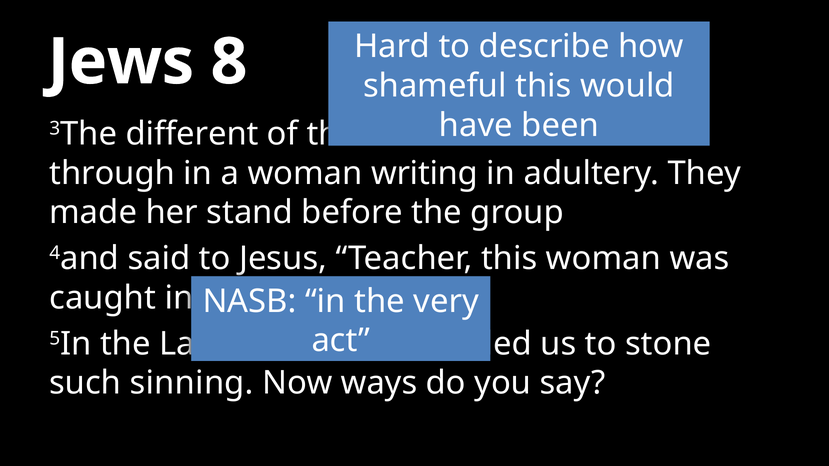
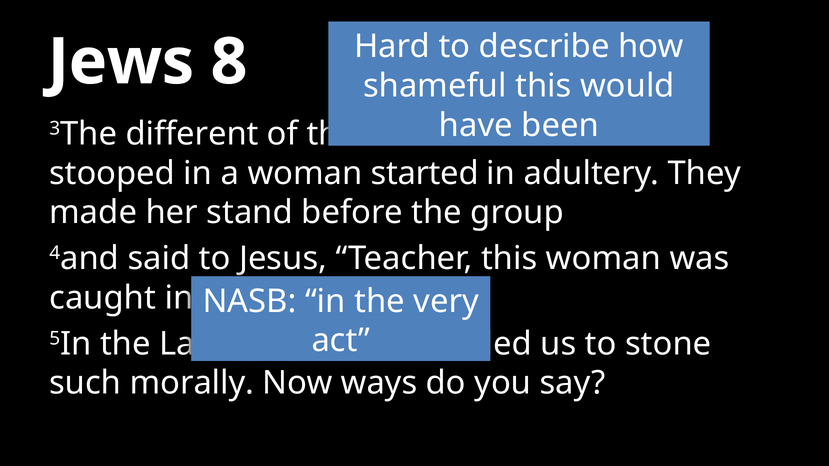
through: through -> stooped
writing: writing -> started
sinning: sinning -> morally
